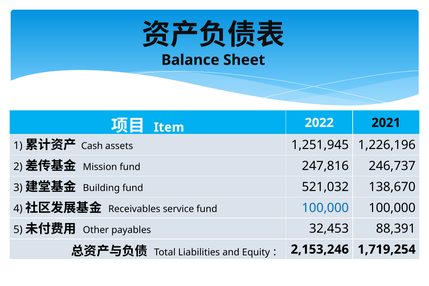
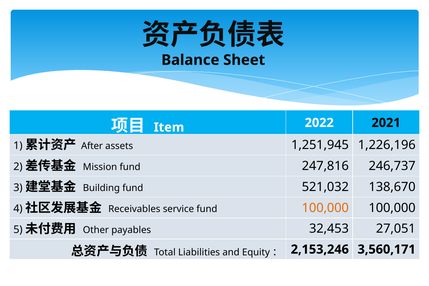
Cash: Cash -> After
100,000 at (325, 208) colour: blue -> orange
88,391: 88,391 -> 27,051
1,719,254: 1,719,254 -> 3,560,171
